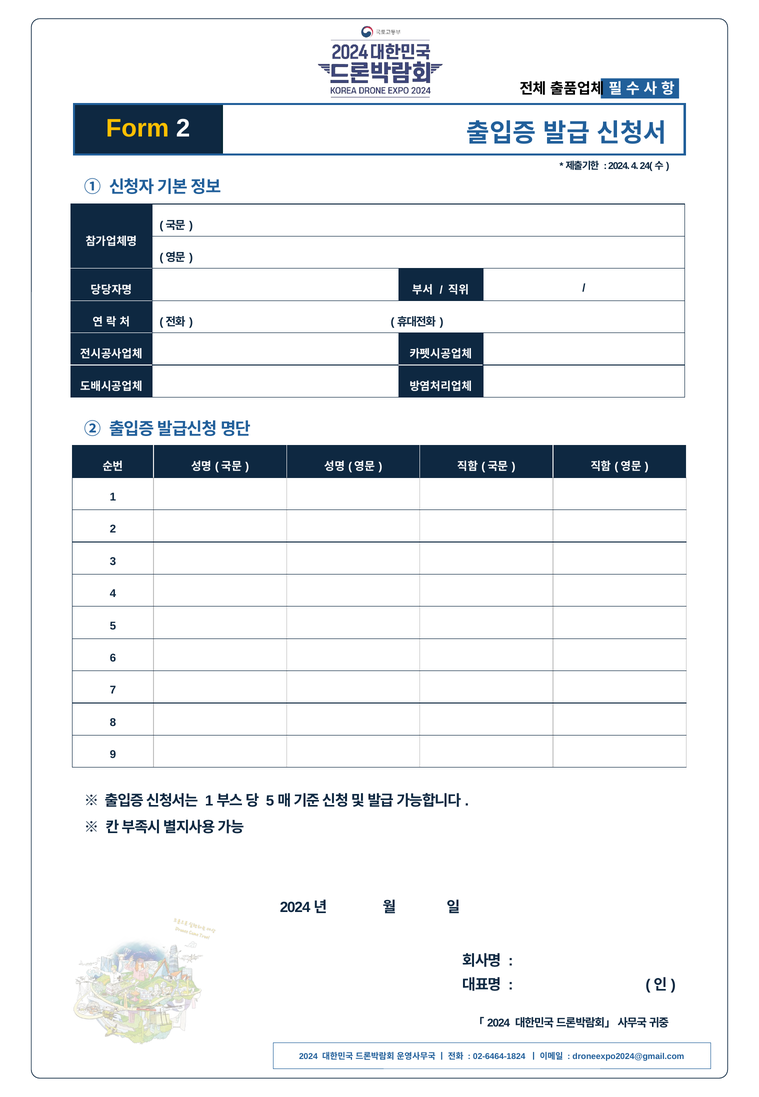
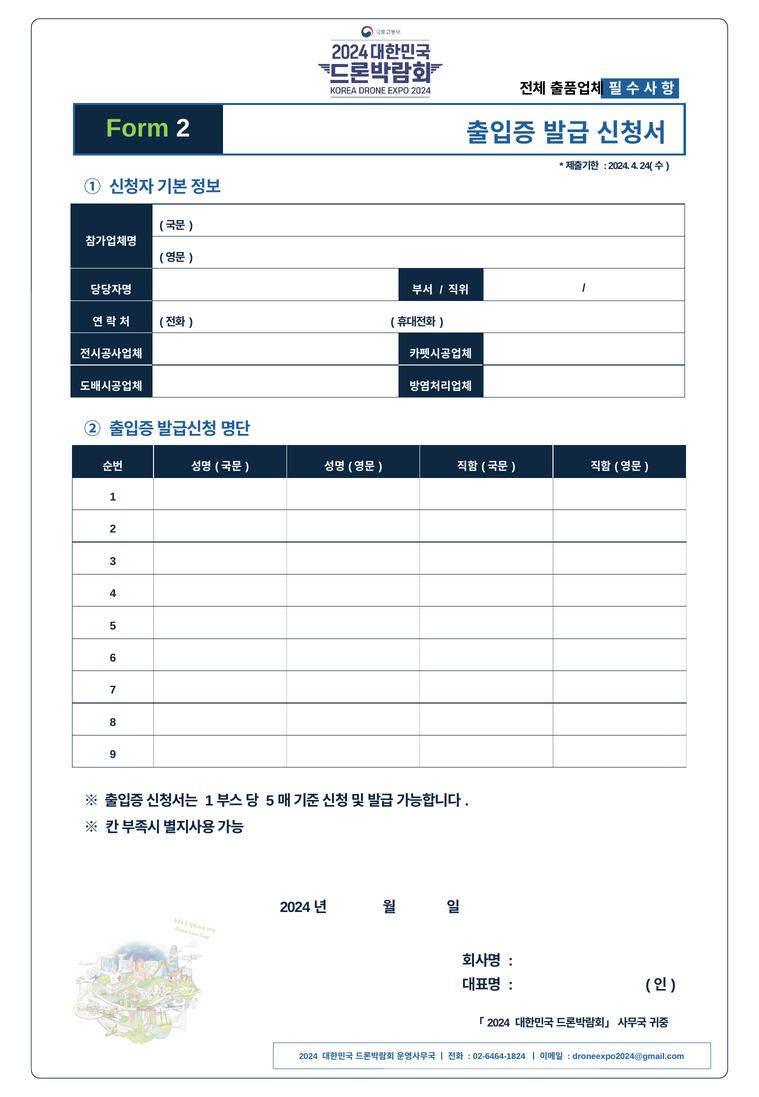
Form colour: yellow -> light green
